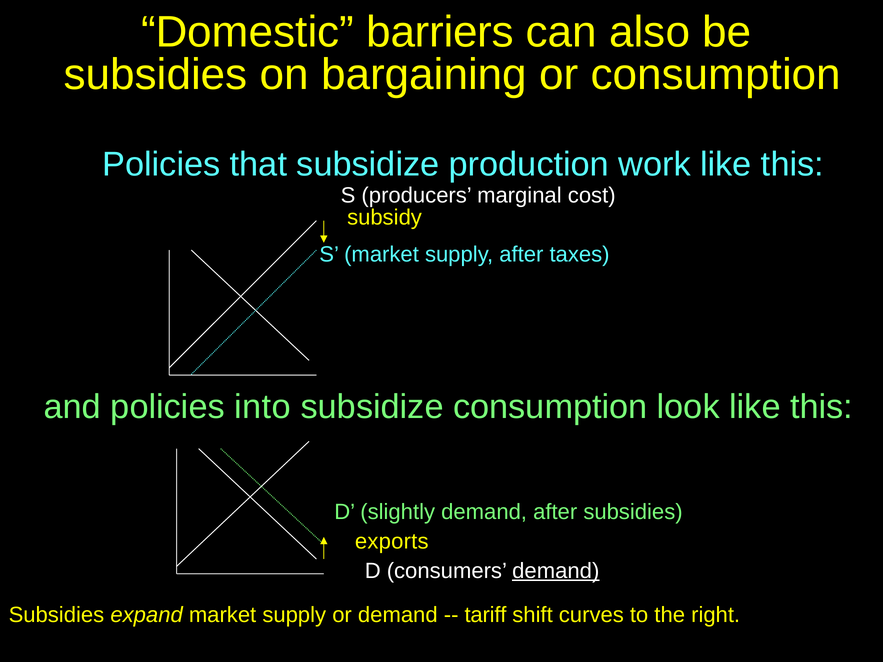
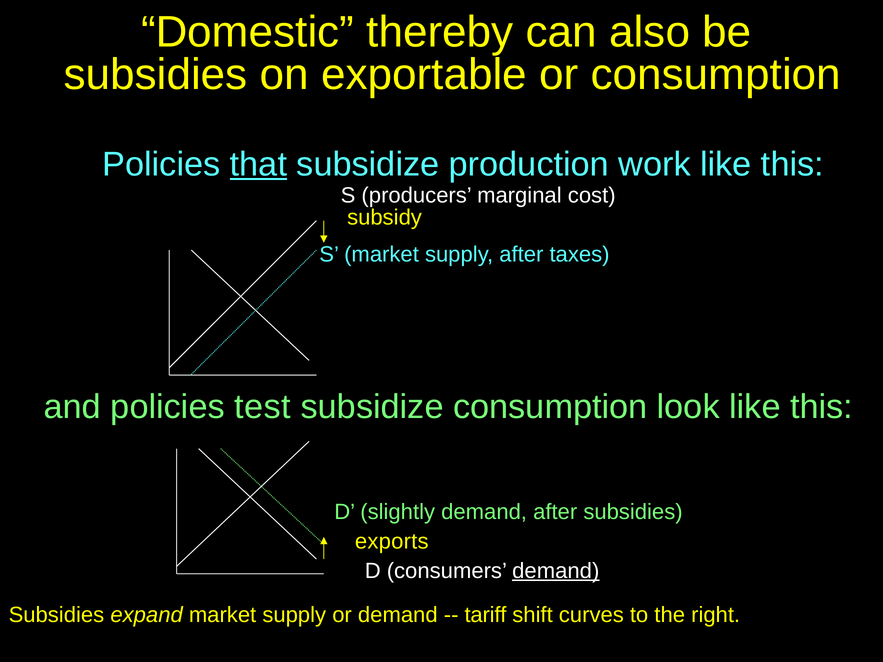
barriers: barriers -> thereby
bargaining: bargaining -> exportable
that underline: none -> present
into: into -> test
